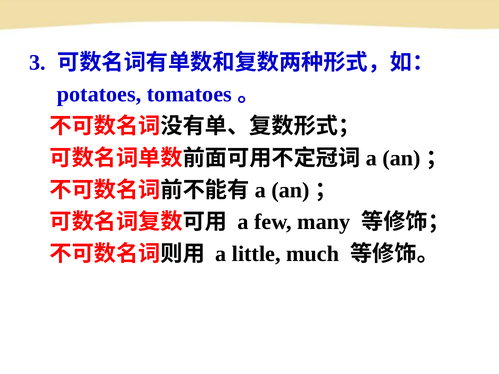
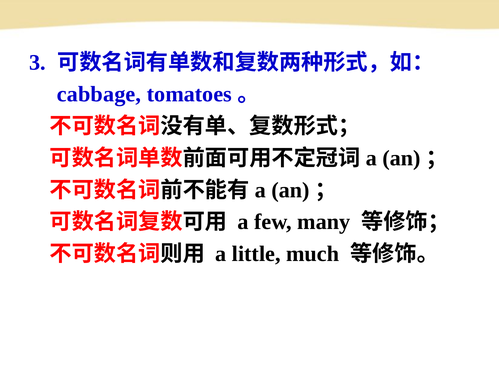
potatoes: potatoes -> cabbage
